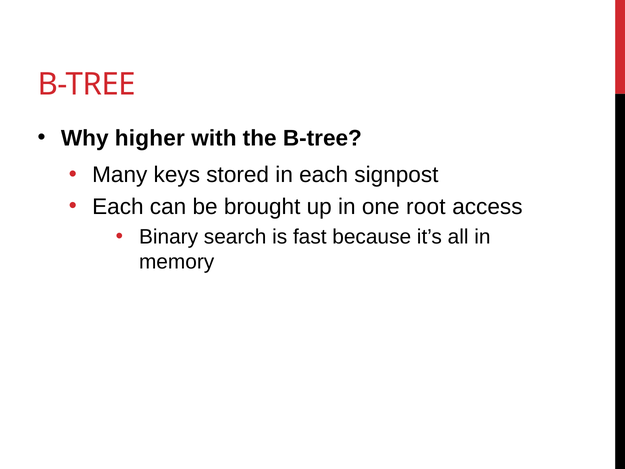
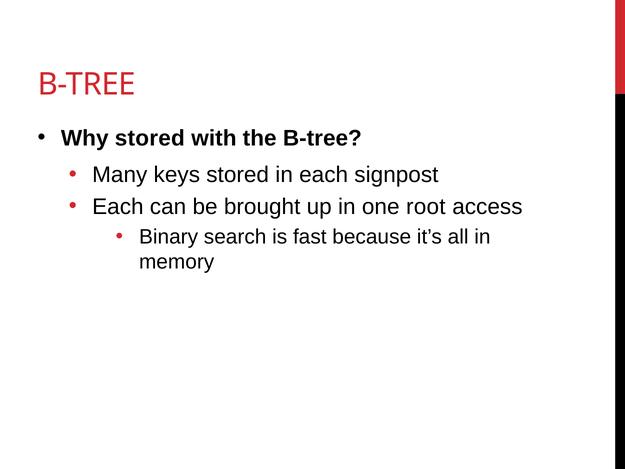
Why higher: higher -> stored
